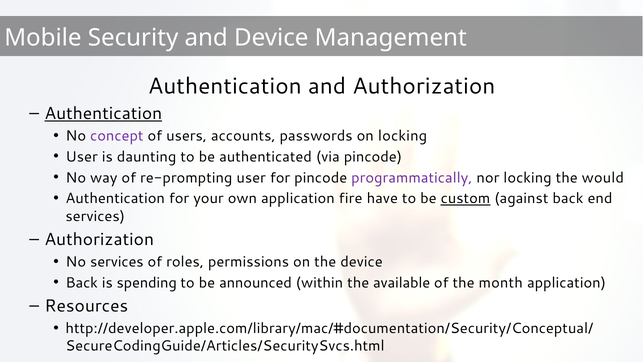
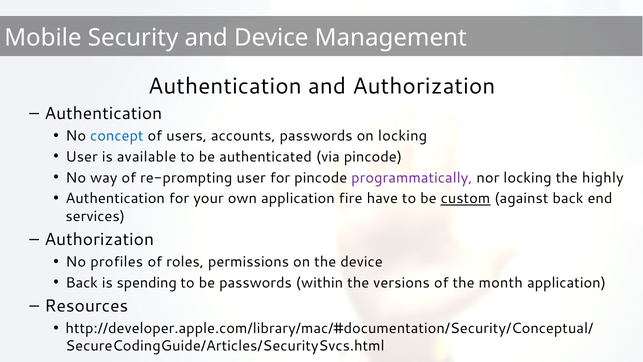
Authentication at (103, 114) underline: present -> none
concept colour: purple -> blue
daunting: daunting -> available
would: would -> highly
No services: services -> profiles
be announced: announced -> passwords
available: available -> versions
